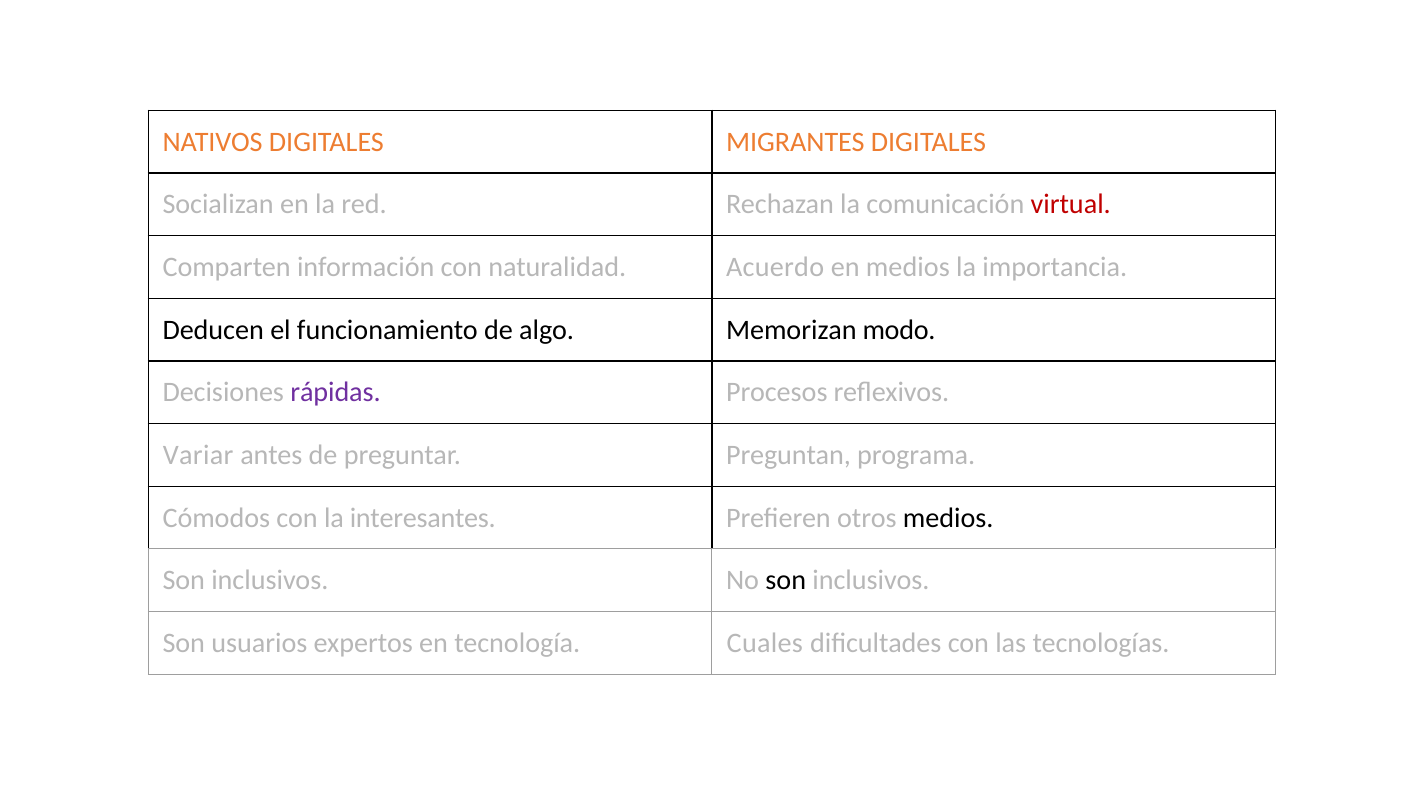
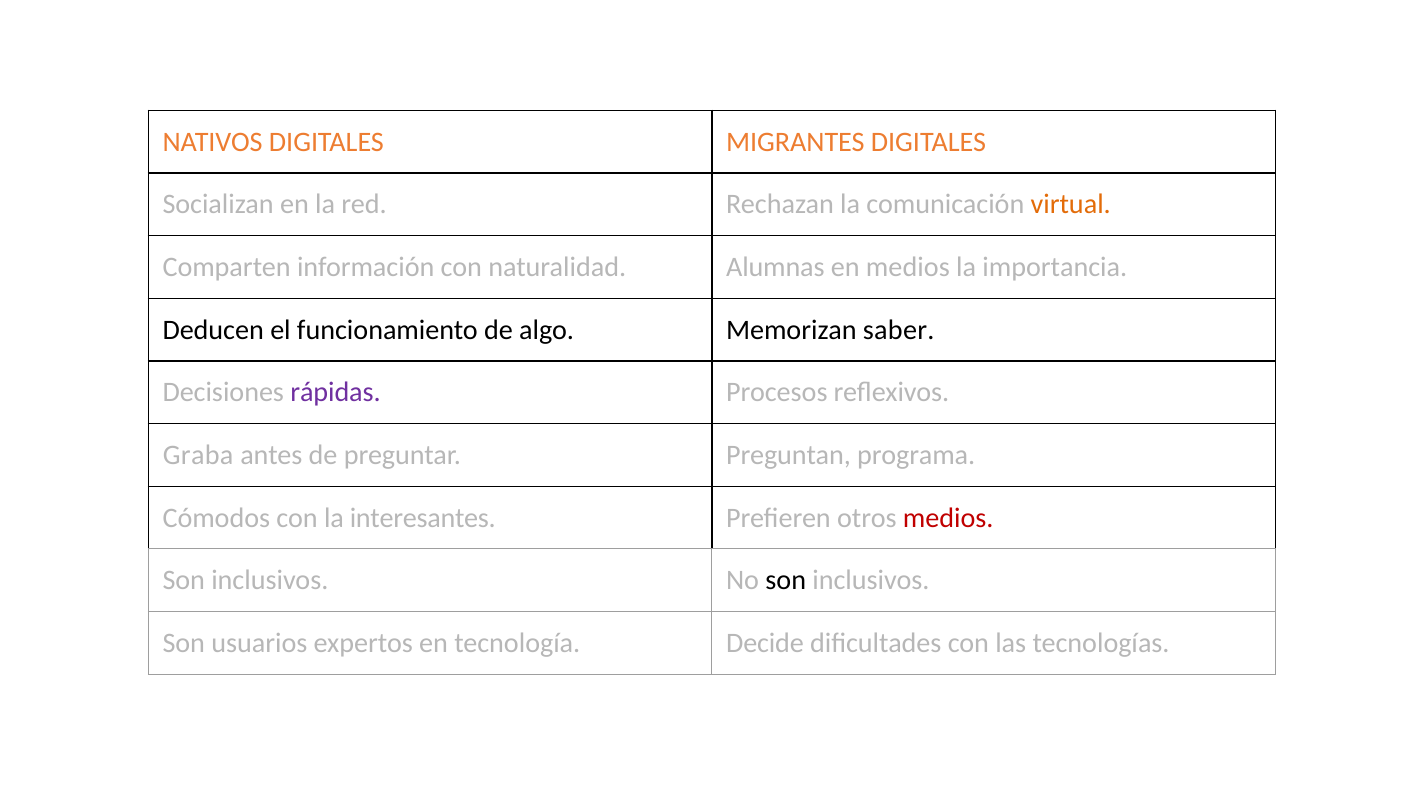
virtual colour: red -> orange
Acuerdo: Acuerdo -> Alumnas
modo: modo -> saber
Variar: Variar -> Graba
medios at (948, 518) colour: black -> red
Cuales: Cuales -> Decide
